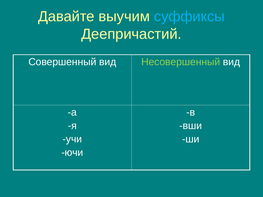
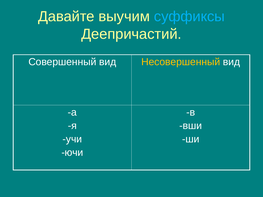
Несовершенный colour: light green -> yellow
